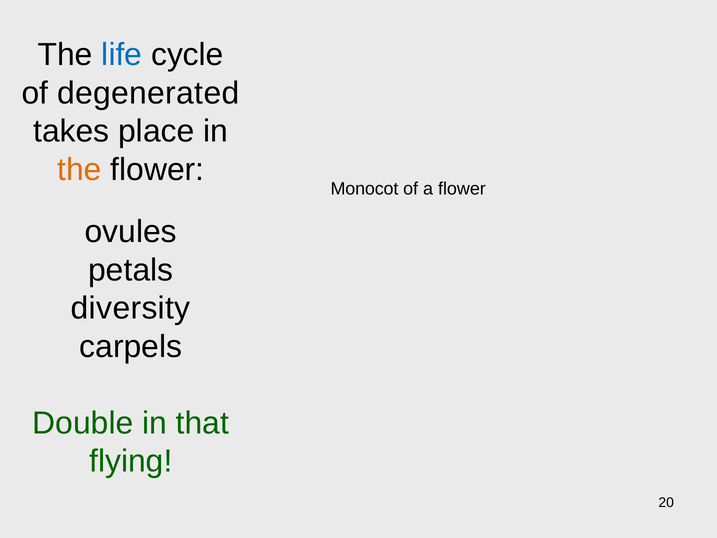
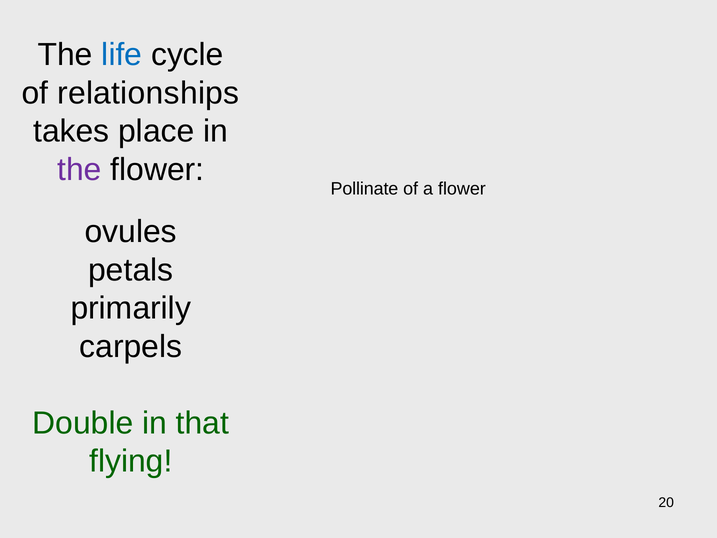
degenerated: degenerated -> relationships
the at (79, 169) colour: orange -> purple
Monocot: Monocot -> Pollinate
diversity: diversity -> primarily
